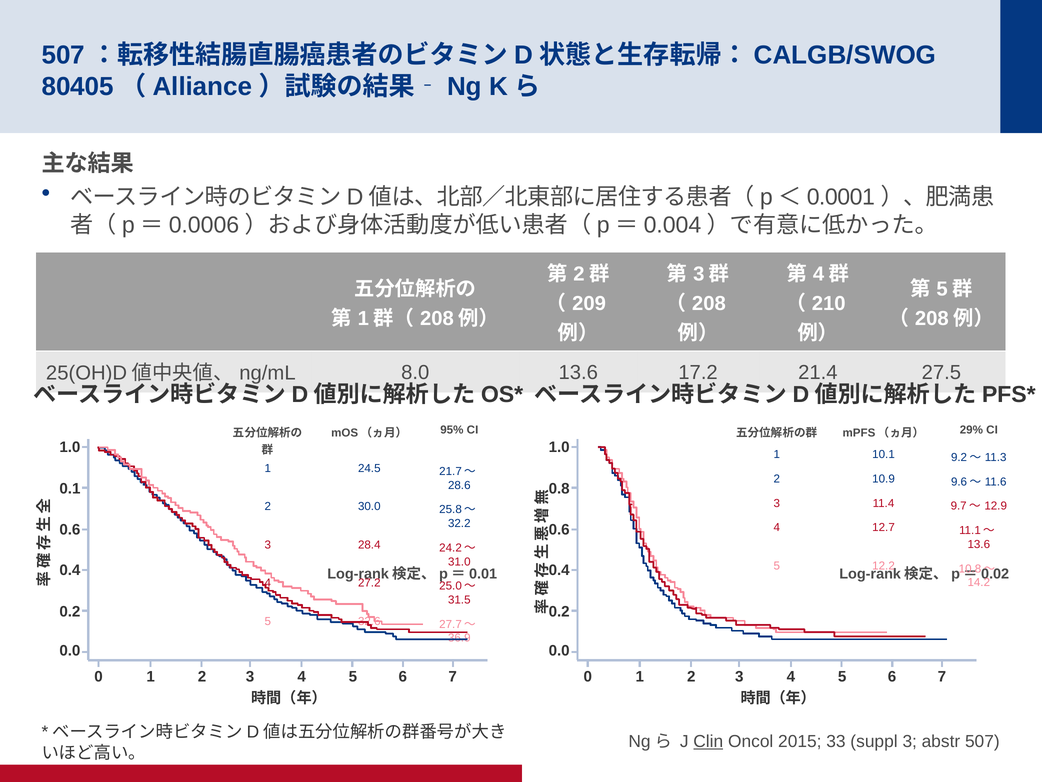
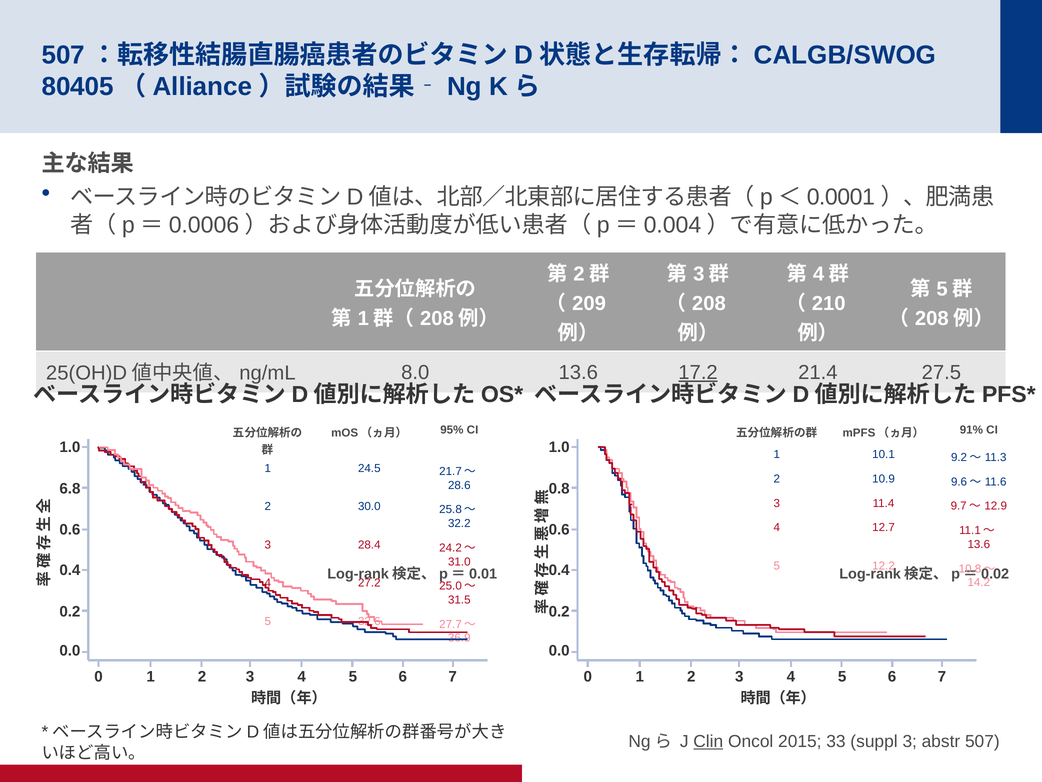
17.2 underline: none -> present
29%: 29% -> 91%
0.1: 0.1 -> 6.8
